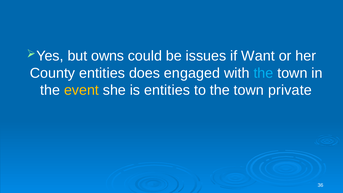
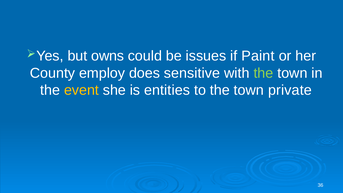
Want: Want -> Paint
County entities: entities -> employ
engaged: engaged -> sensitive
the at (263, 73) colour: light blue -> light green
